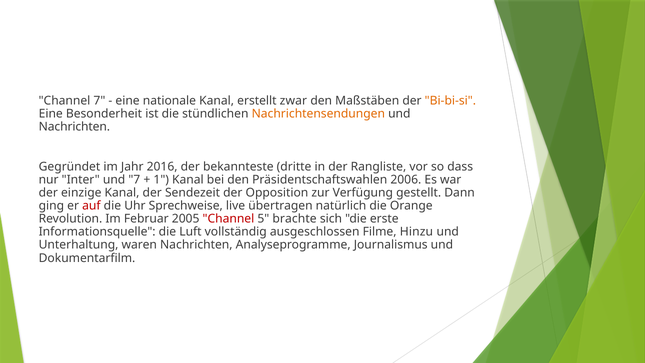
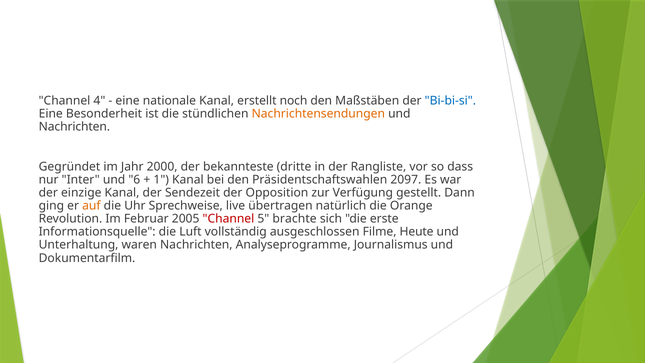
Channel 7: 7 -> 4
zwar: zwar -> noch
Bi-bi-si colour: orange -> blue
2016: 2016 -> 2000
und 7: 7 -> 6
2006: 2006 -> 2097
auf colour: red -> orange
Hinzu: Hinzu -> Heute
